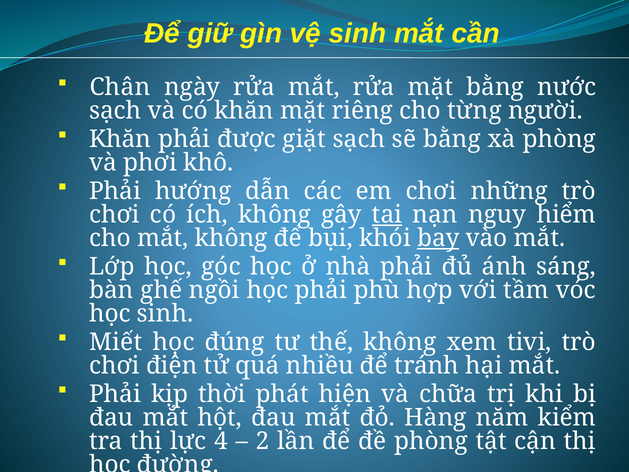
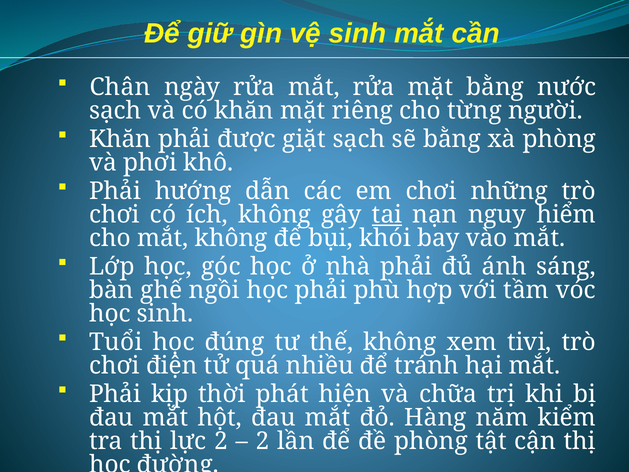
bay underline: present -> none
Miết: Miết -> Tuổi
lực 4: 4 -> 2
